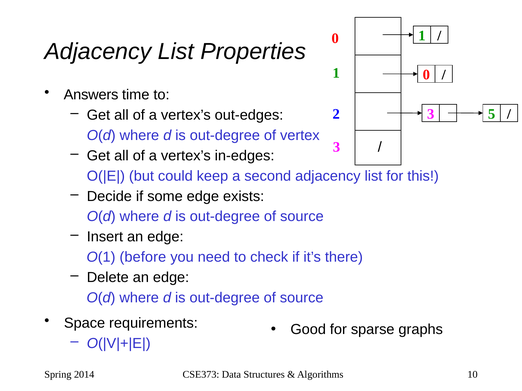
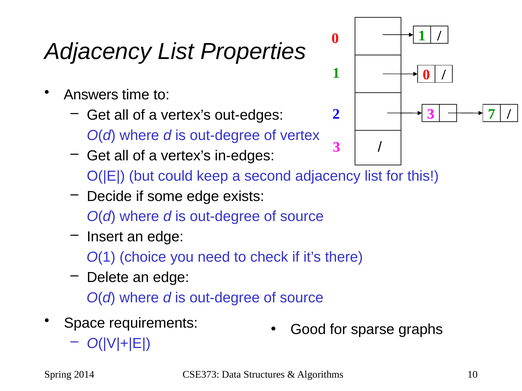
5: 5 -> 7
before: before -> choice
